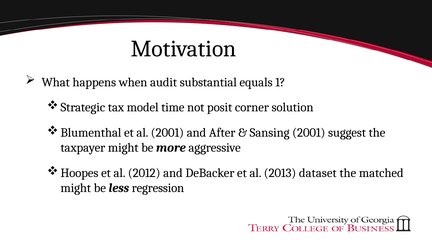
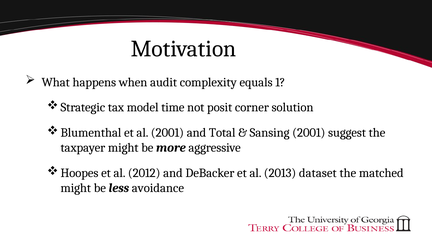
substantial: substantial -> complexity
After: After -> Total
regression: regression -> avoidance
